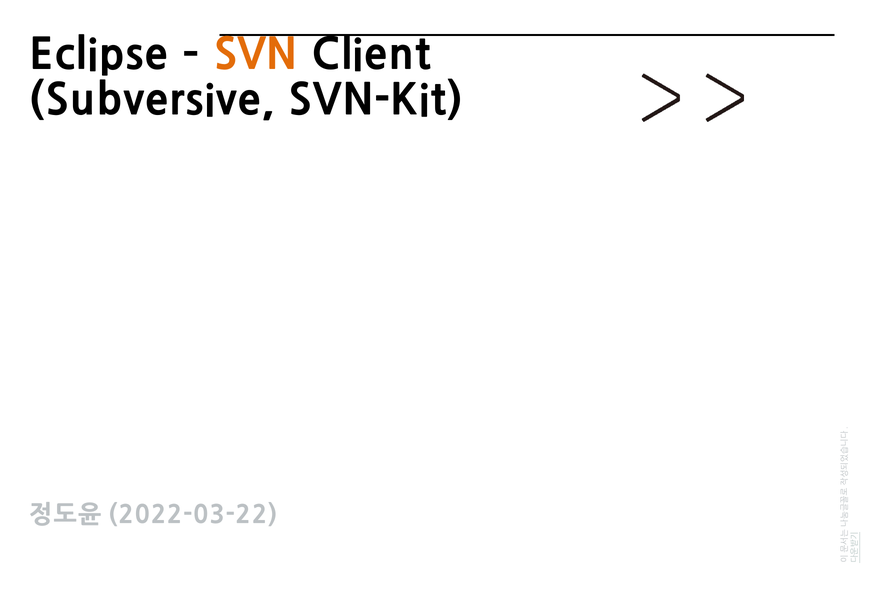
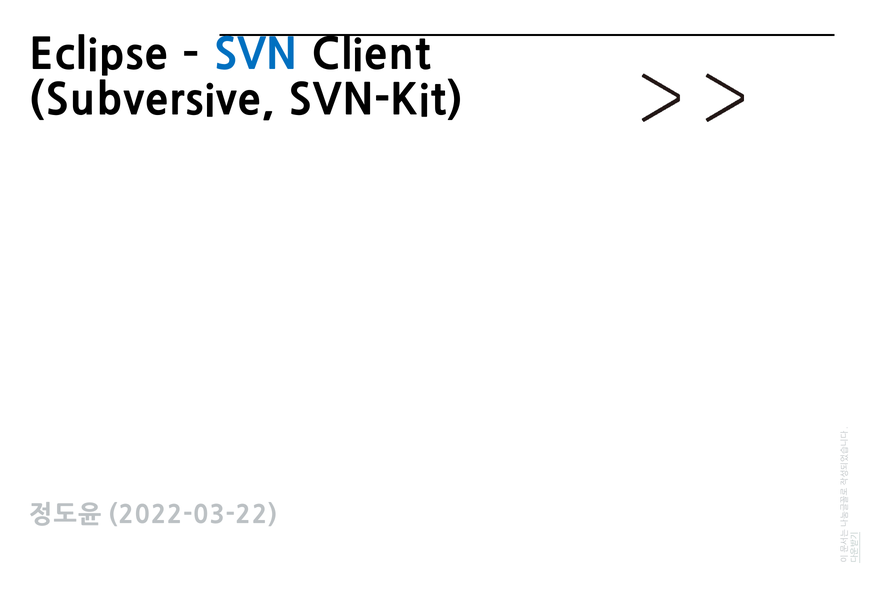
SVN colour: orange -> blue
